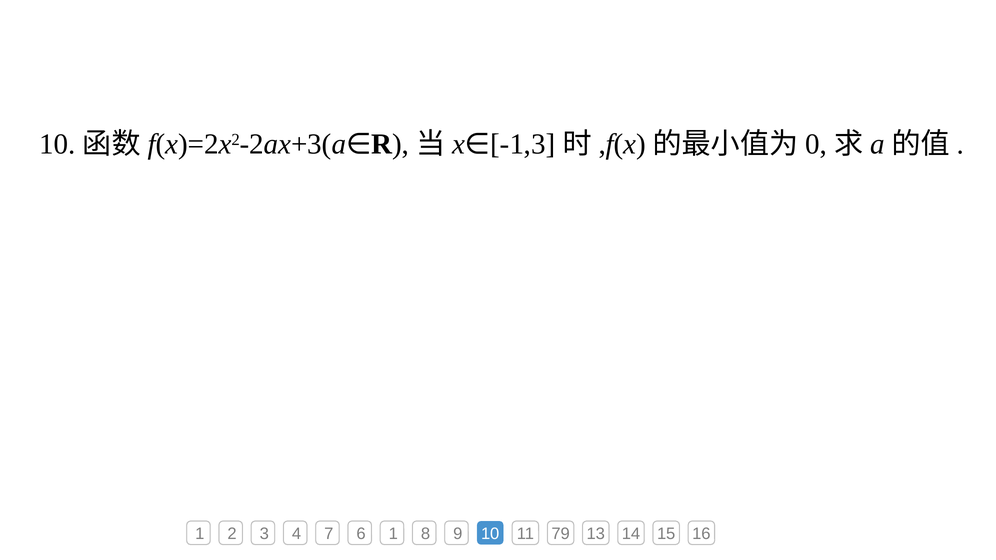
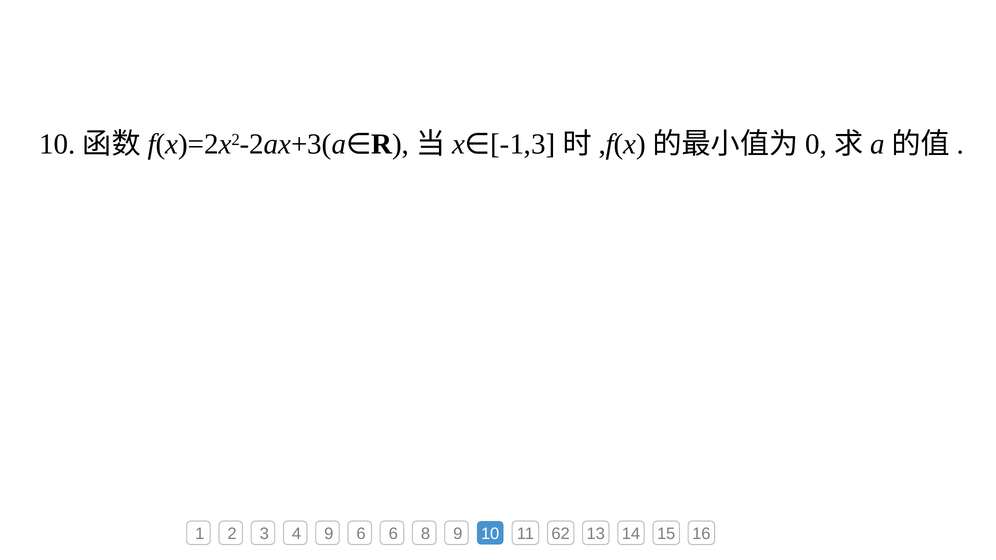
4 7: 7 -> 9
6 1: 1 -> 6
79: 79 -> 62
